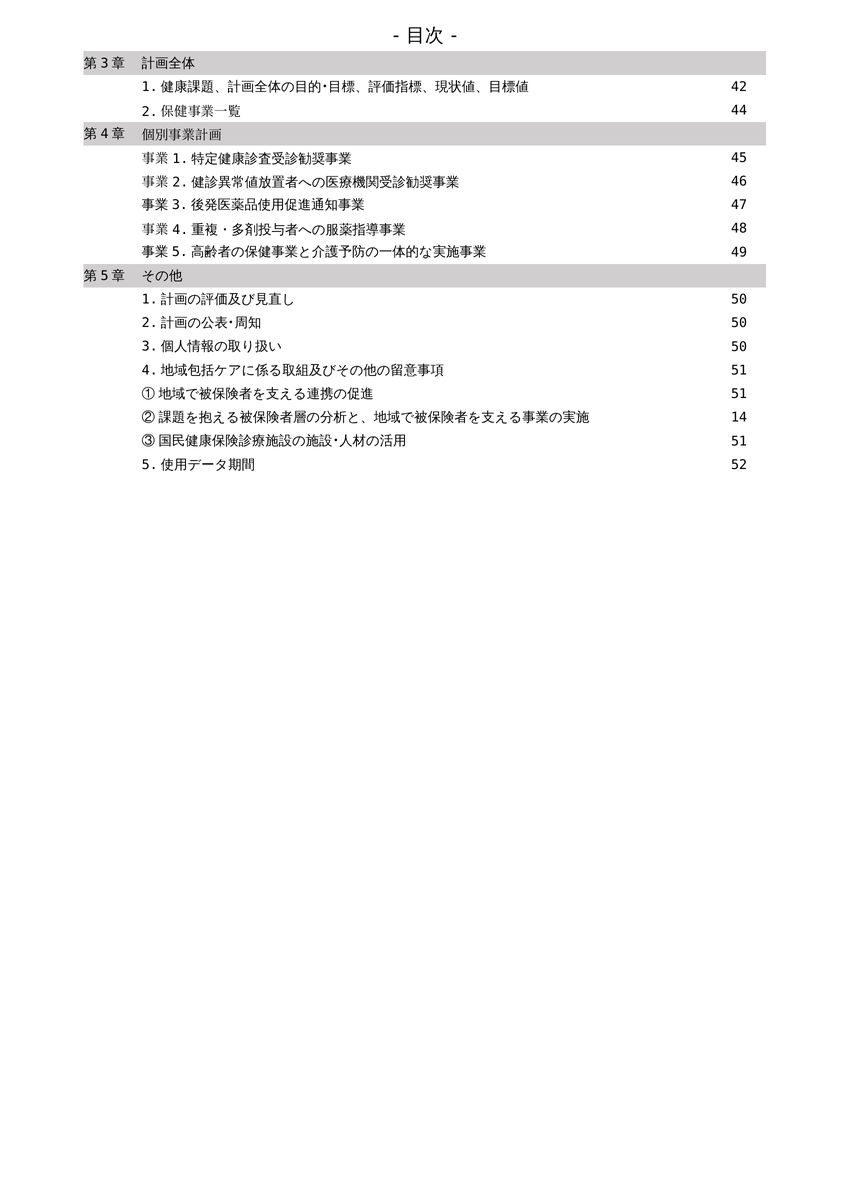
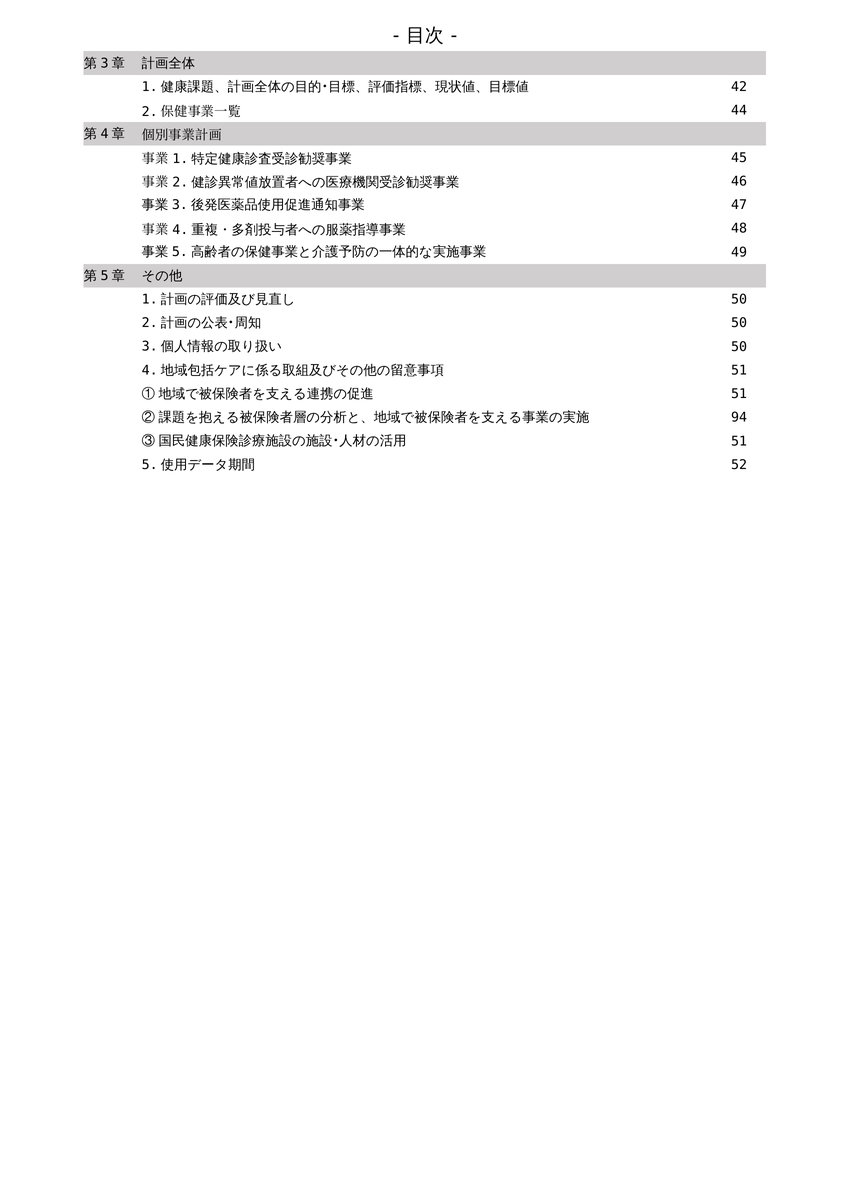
14: 14 -> 94
